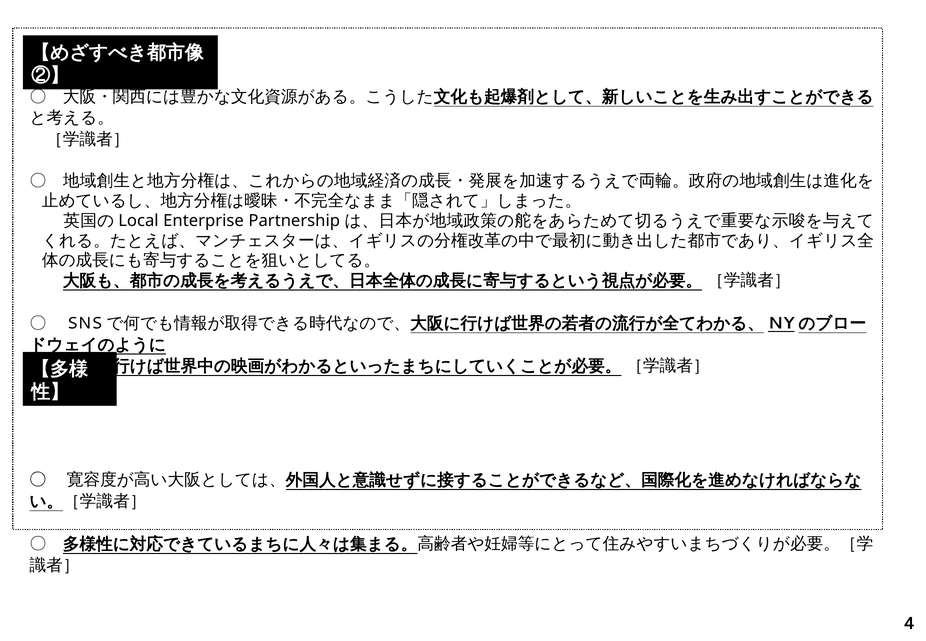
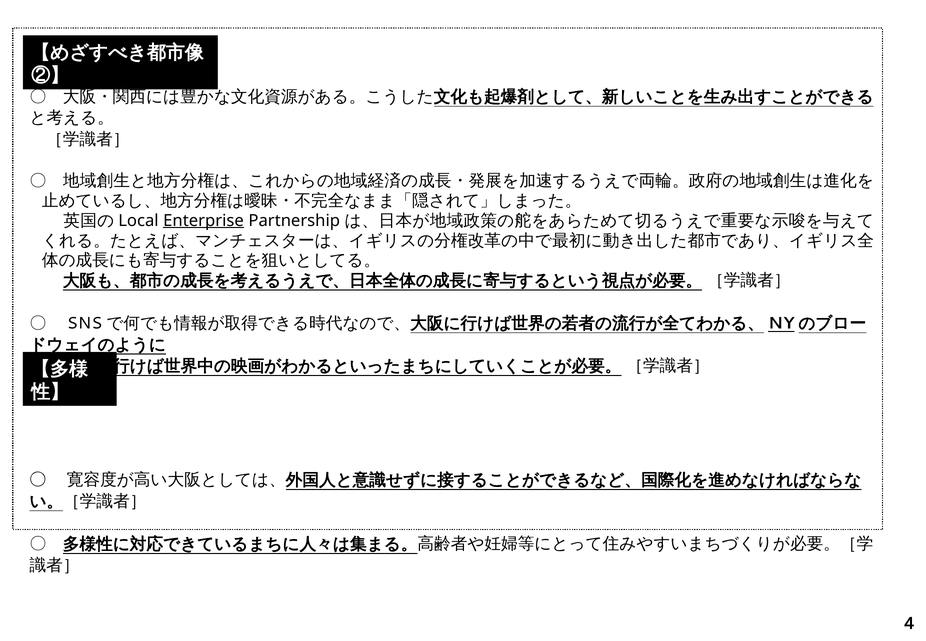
Enterprise underline: none -> present
